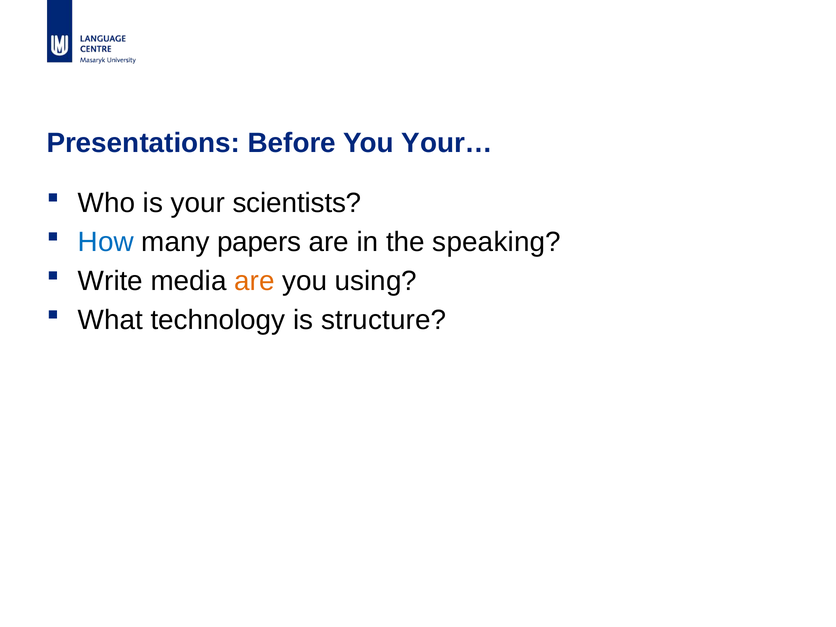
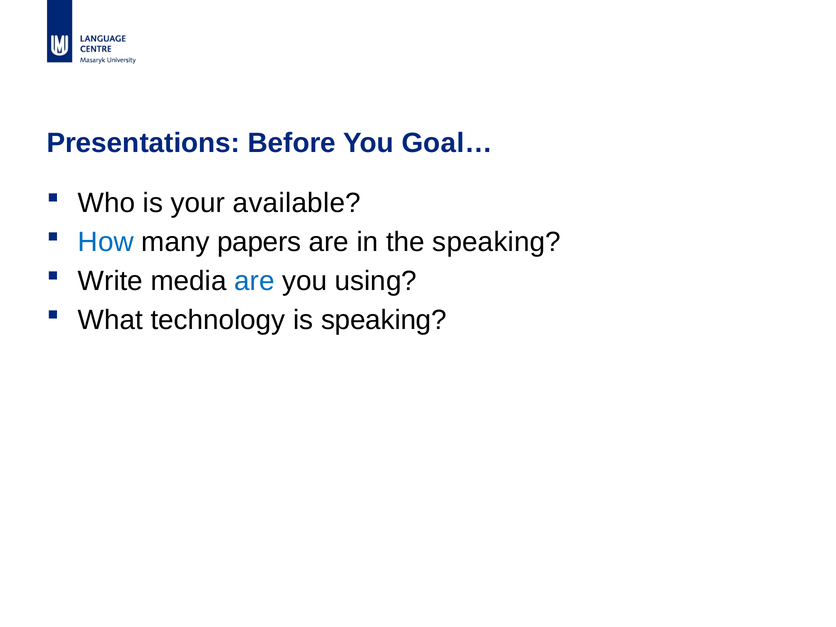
Your…: Your… -> Goal…
scientists: scientists -> available
are at (254, 281) colour: orange -> blue
is structure: structure -> speaking
